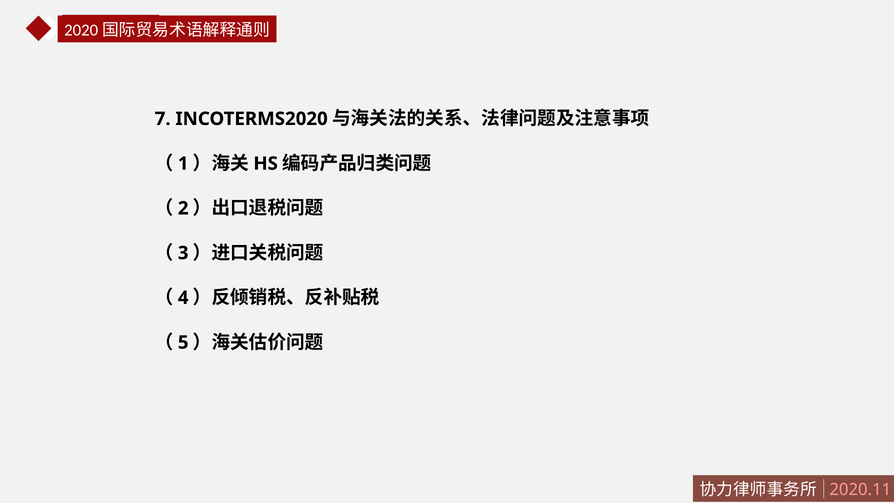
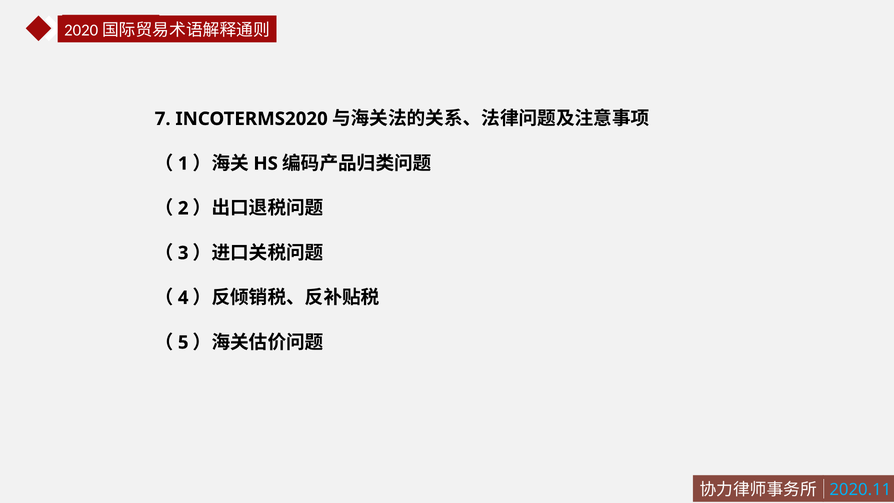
2020.11 colour: pink -> light blue
